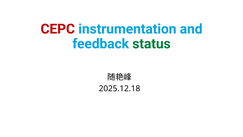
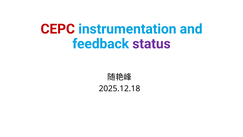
status colour: green -> purple
